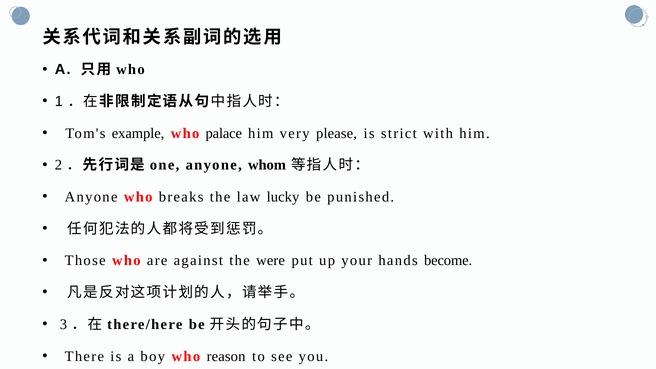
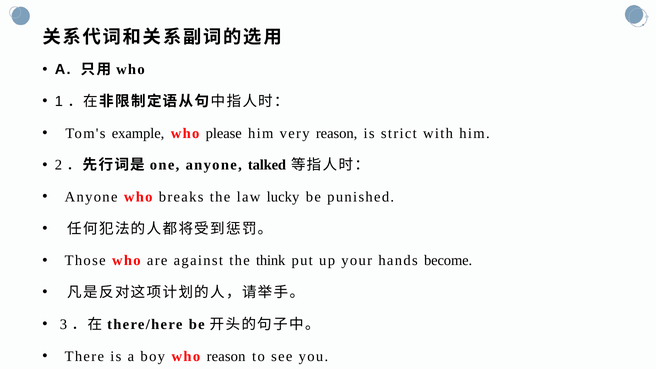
palace: palace -> please
very please: please -> reason
whom: whom -> talked
were: were -> think
